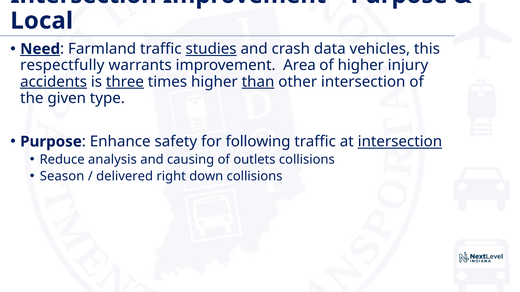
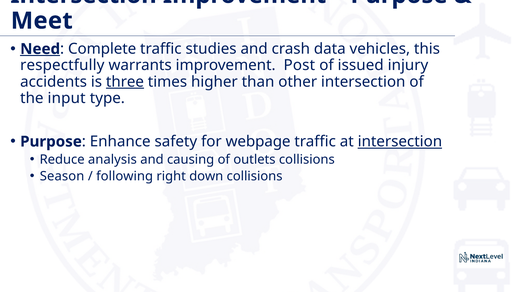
Local: Local -> Meet
Farmland: Farmland -> Complete
studies underline: present -> none
Area: Area -> Post
of higher: higher -> issued
accidents underline: present -> none
than underline: present -> none
given: given -> input
following: following -> webpage
delivered: delivered -> following
